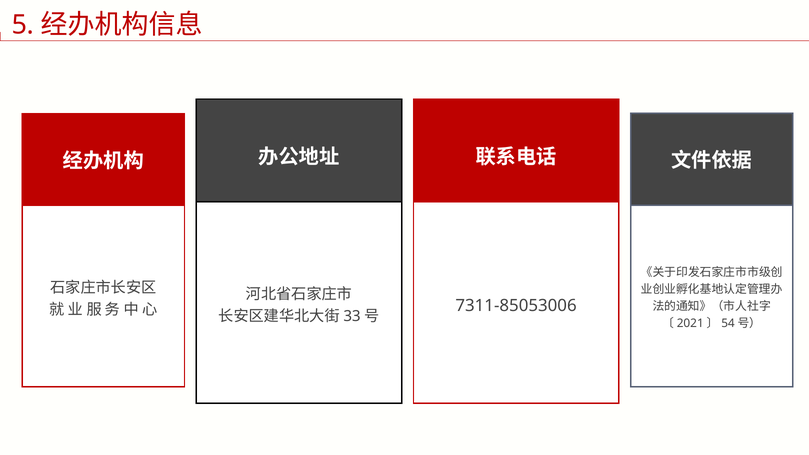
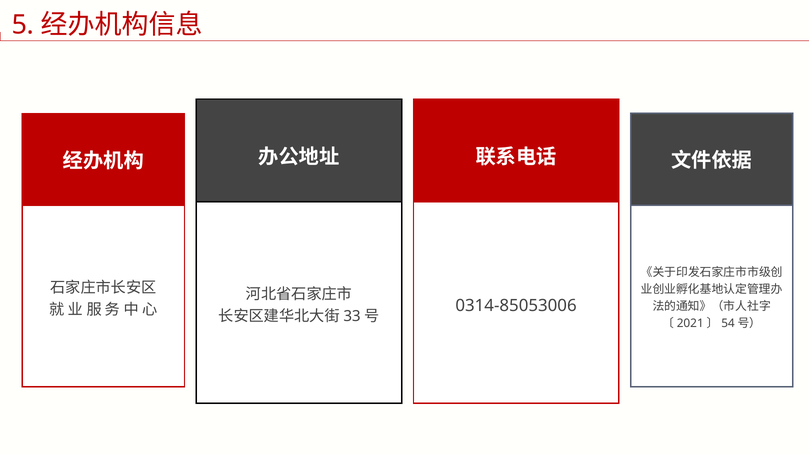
7311-85053006: 7311-85053006 -> 0314-85053006
